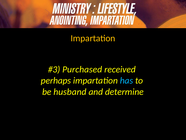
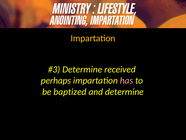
Purchased at (82, 69): Purchased -> Determine
has colour: light blue -> pink
husband: husband -> baptized
